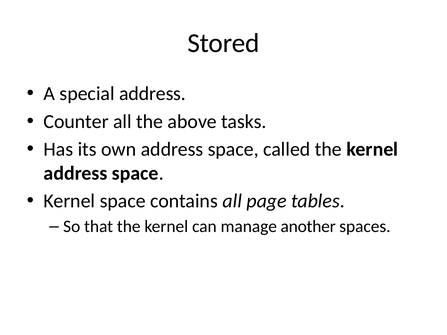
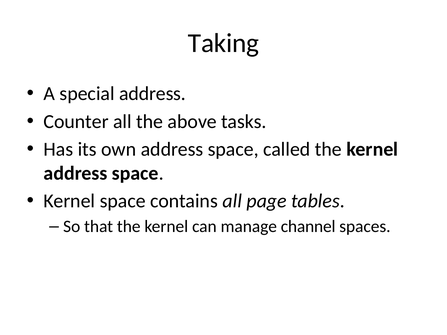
Stored: Stored -> Taking
another: another -> channel
